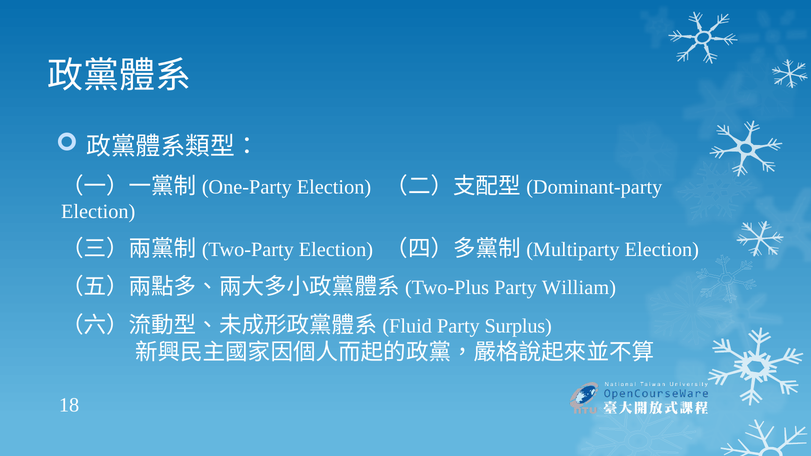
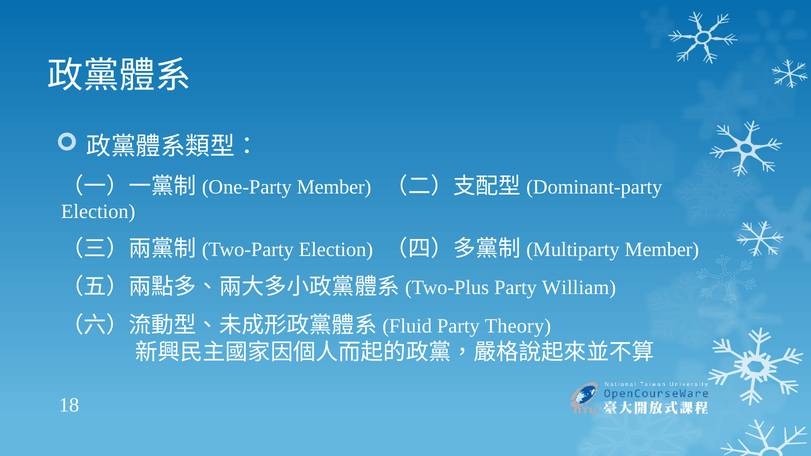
Election at (334, 187): Election -> Member
Election at (662, 250): Election -> Member
Surplus: Surplus -> Theory
